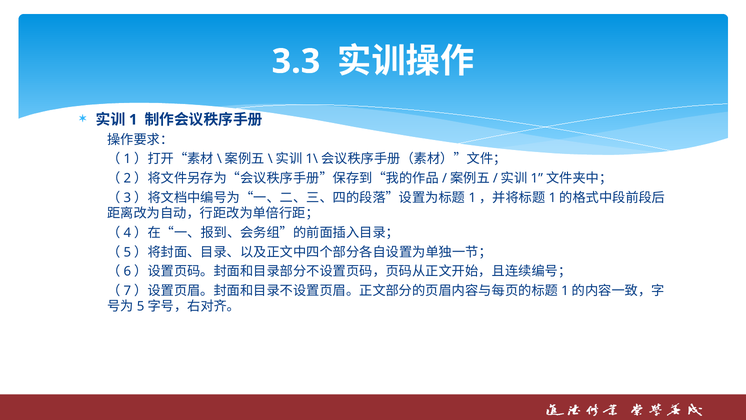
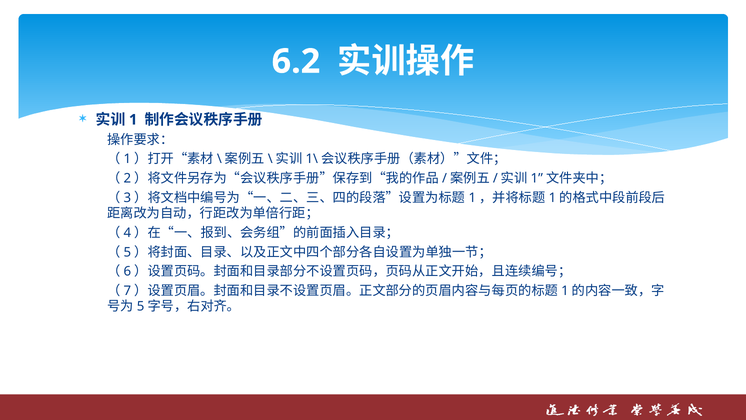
3.3: 3.3 -> 6.2
